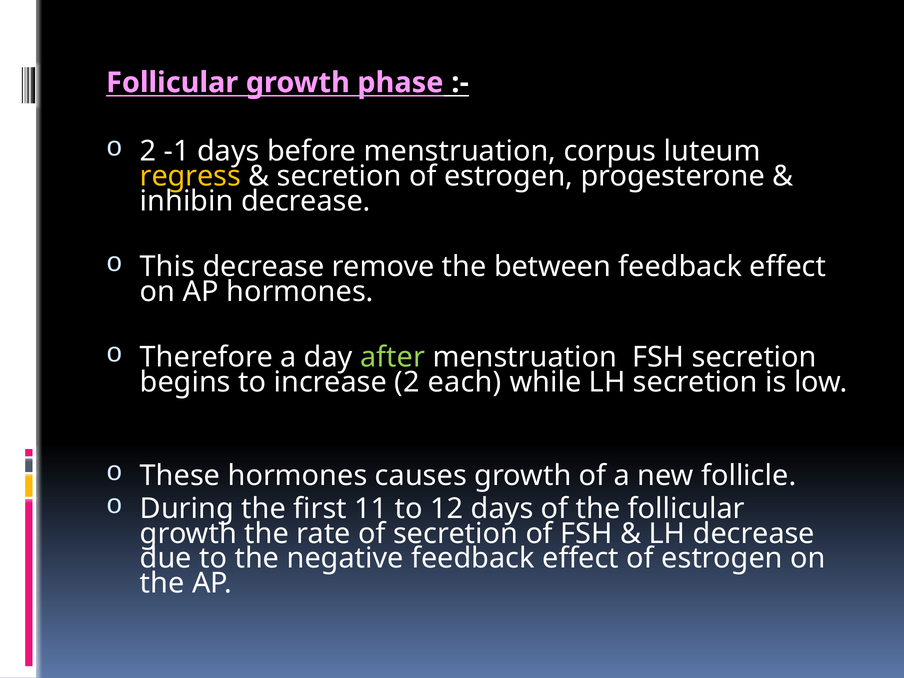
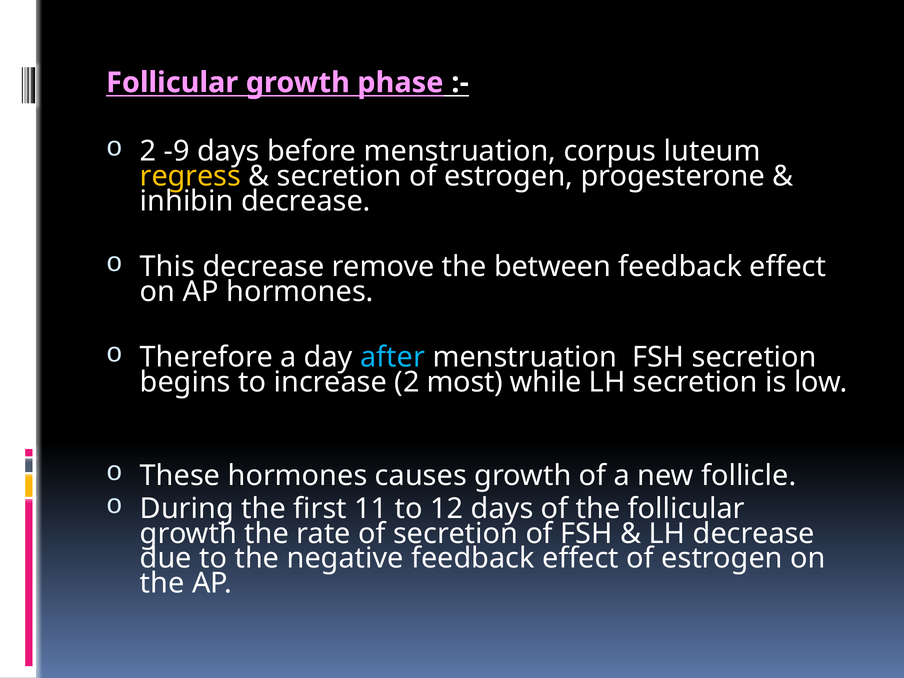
-1: -1 -> -9
after colour: light green -> light blue
each: each -> most
